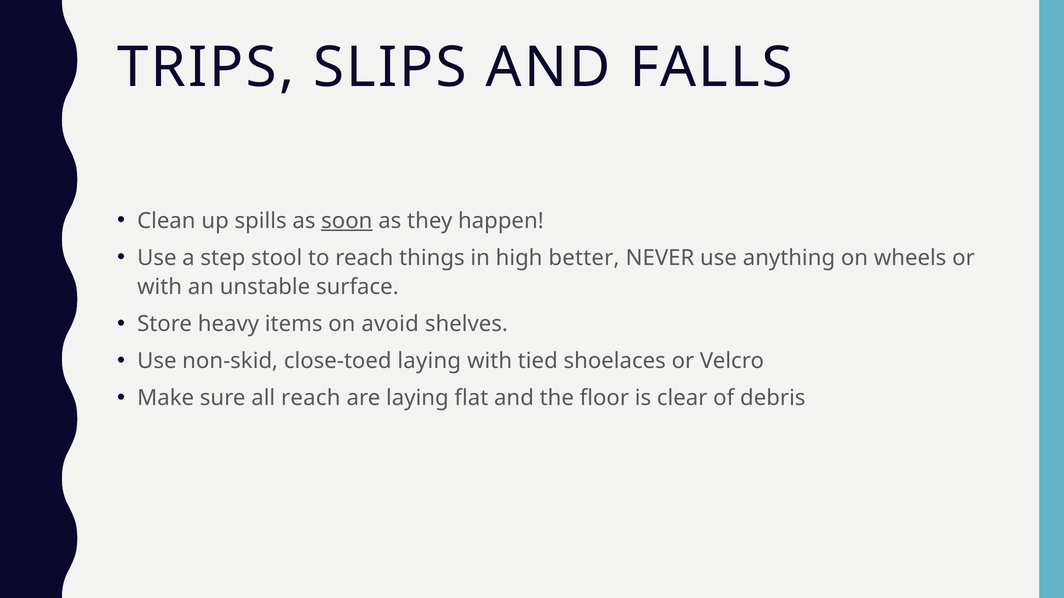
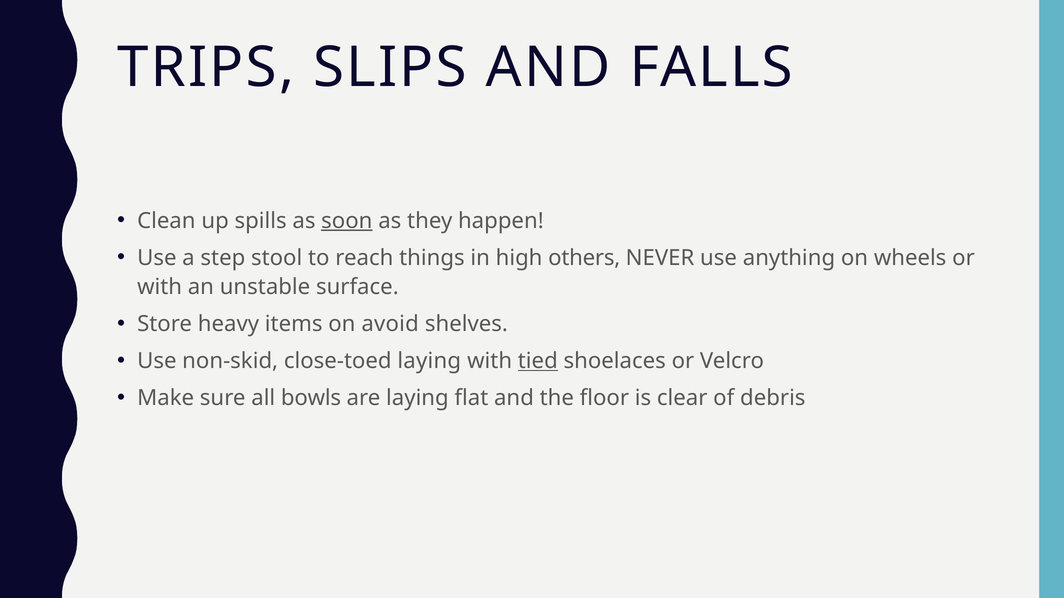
better: better -> others
tied underline: none -> present
all reach: reach -> bowls
